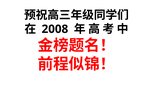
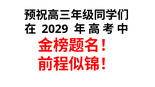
2008: 2008 -> 2029
